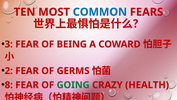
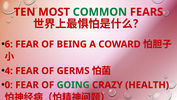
COMMON colour: blue -> green
3: 3 -> 6
2: 2 -> 4
8: 8 -> 0
